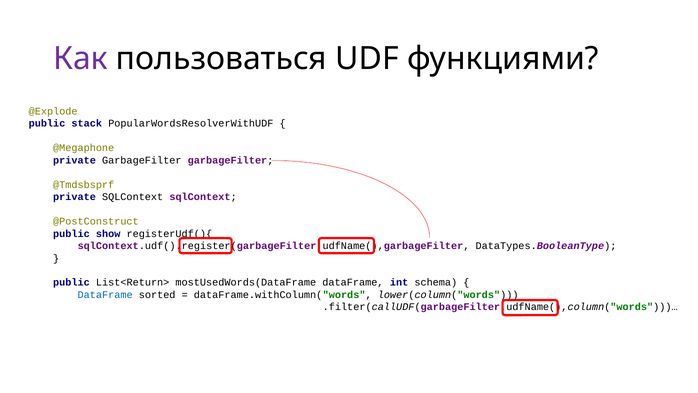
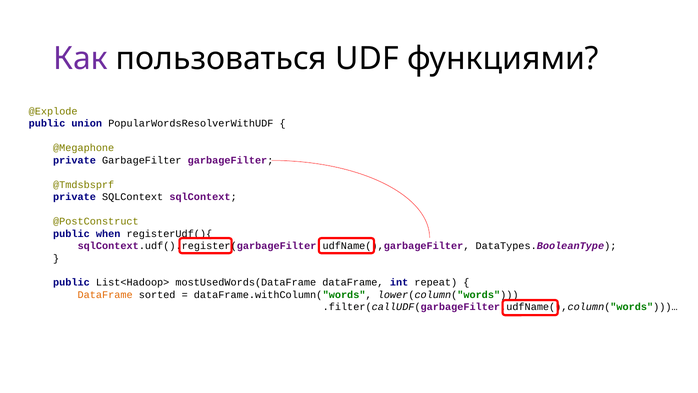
stack: stack -> union
show: show -> when
List<Return>: List<Return> -> List<Hadoop>
schema: schema -> repeat
DataFrame at (105, 295) colour: blue -> orange
